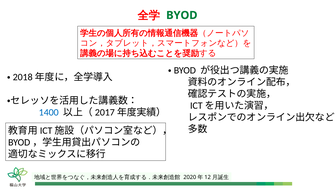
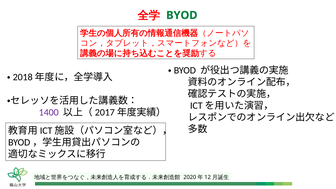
1400 colour: blue -> purple
